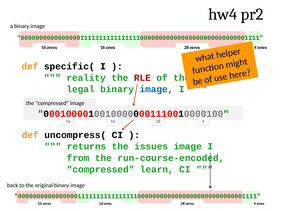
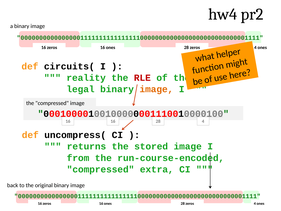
specific(: specific( -> circuits(
image at (156, 89) colour: blue -> orange
issues: issues -> stored
learn: learn -> extra
